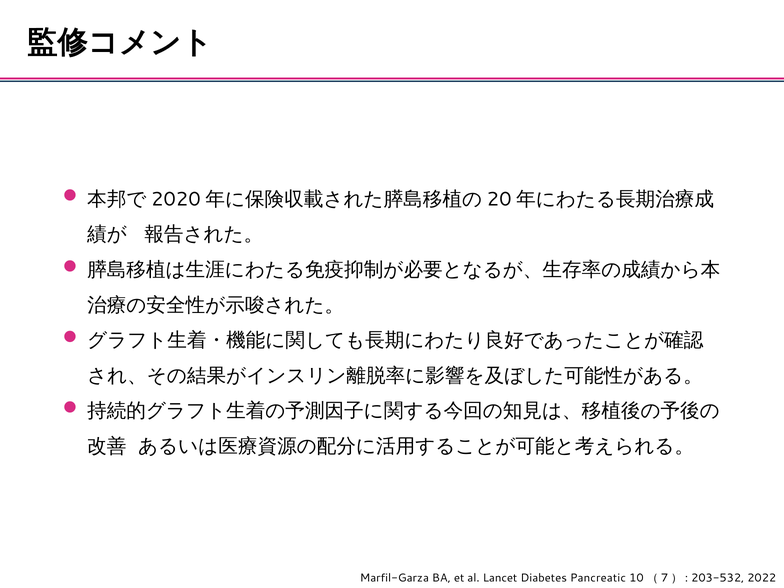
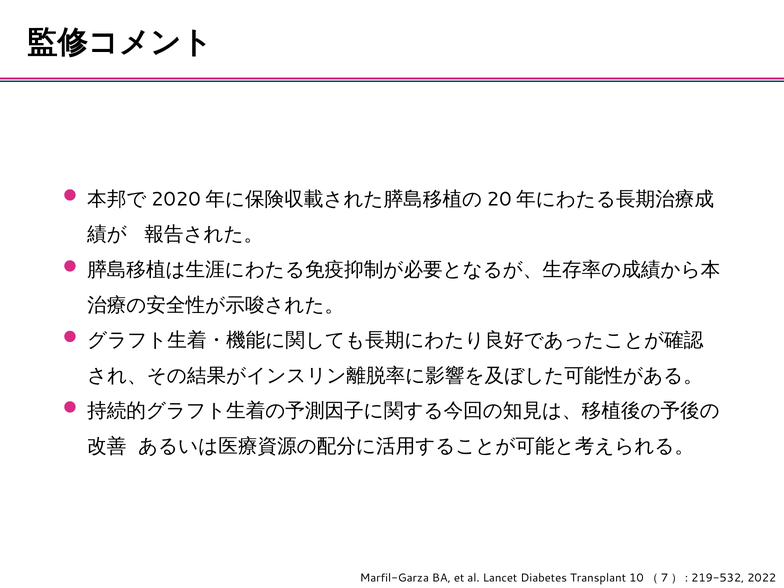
Pancreatic: Pancreatic -> Transplant
203-532: 203-532 -> 219-532
